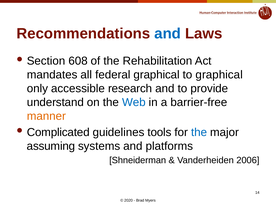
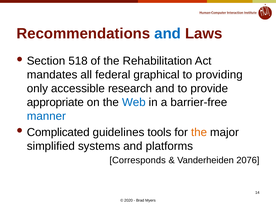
608: 608 -> 518
to graphical: graphical -> providing
understand: understand -> appropriate
manner colour: orange -> blue
the at (199, 132) colour: blue -> orange
assuming: assuming -> simplified
Shneiderman: Shneiderman -> Corresponds
2006: 2006 -> 2076
